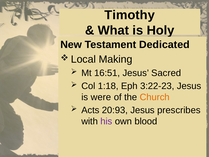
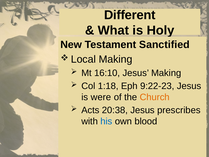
Timothy: Timothy -> Different
Dedicated: Dedicated -> Sanctified
16:51: 16:51 -> 16:10
Jesus Sacred: Sacred -> Making
3:22-23: 3:22-23 -> 9:22-23
20:93: 20:93 -> 20:38
his colour: purple -> blue
